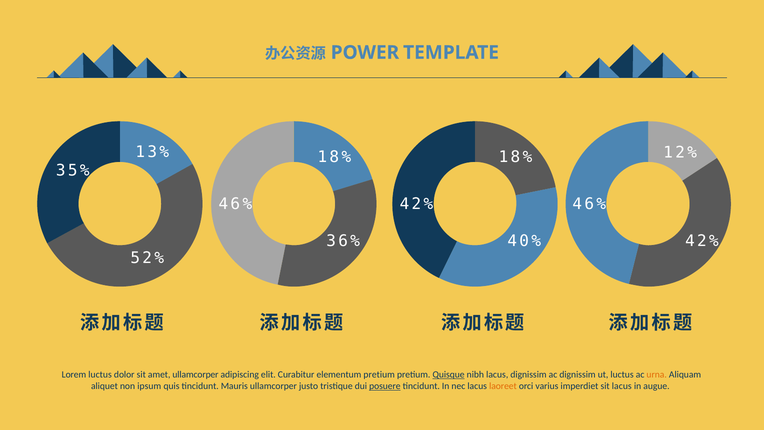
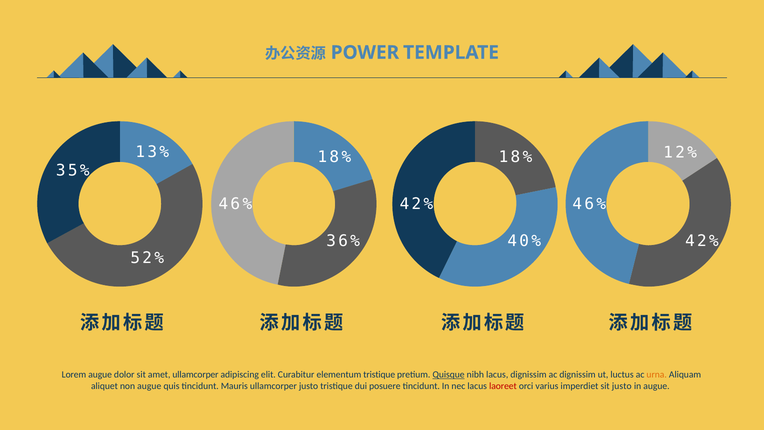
Lorem luctus: luctus -> augue
elementum pretium: pretium -> tristique
non ipsum: ipsum -> augue
posuere underline: present -> none
laoreet colour: orange -> red
sit lacus: lacus -> justo
